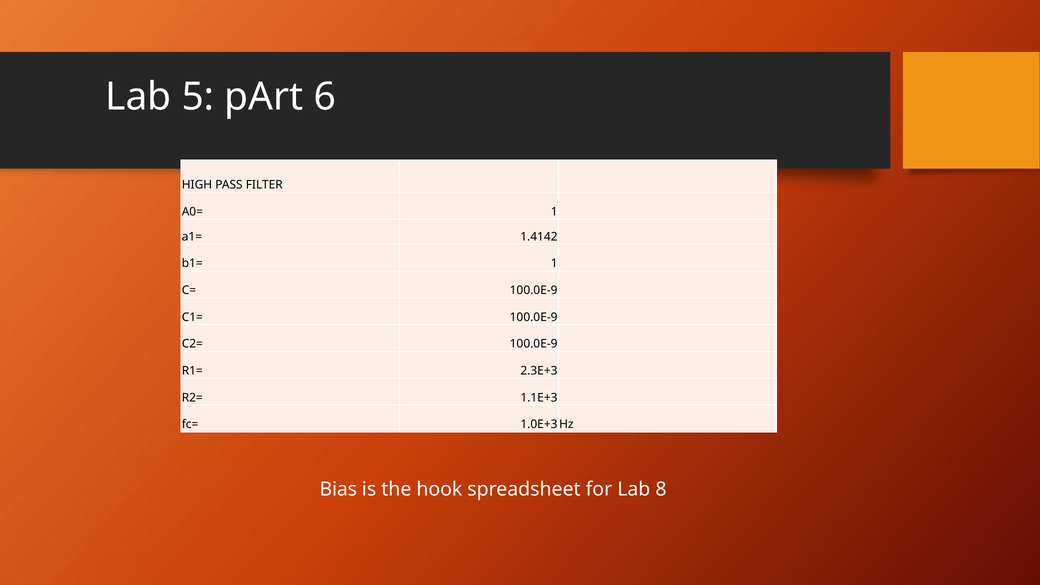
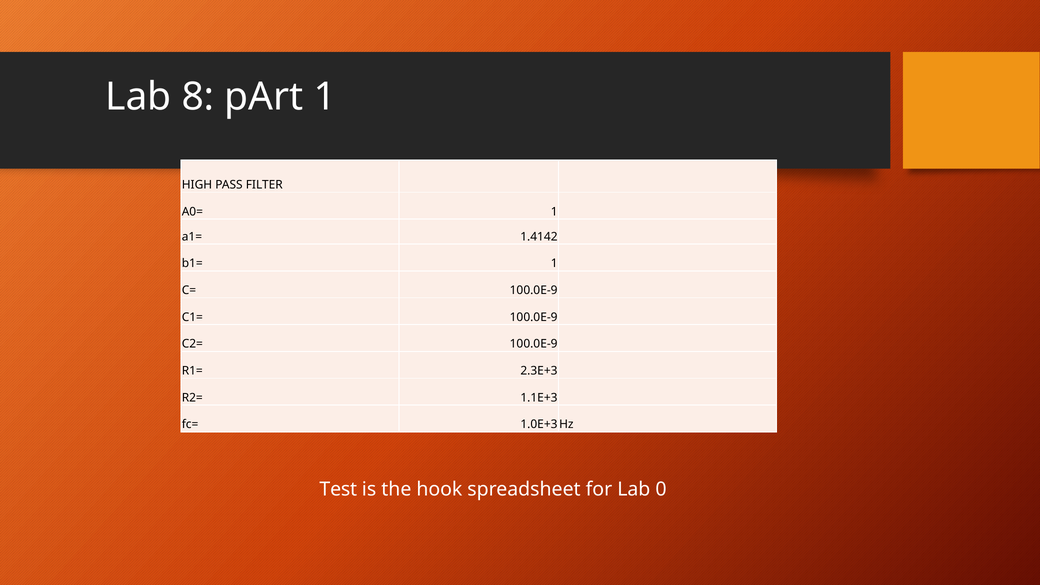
5: 5 -> 8
pArt 6: 6 -> 1
Bias: Bias -> Test
8: 8 -> 0
